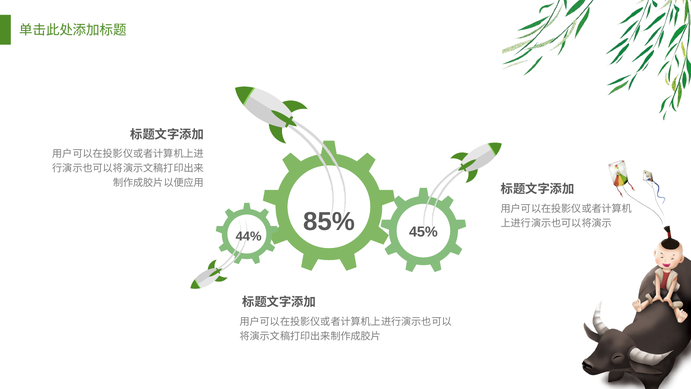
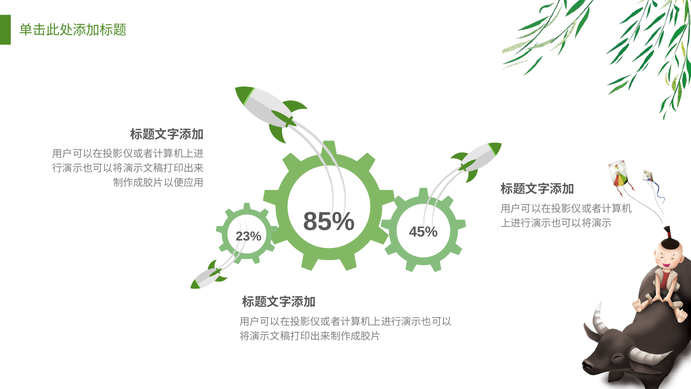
44%: 44% -> 23%
